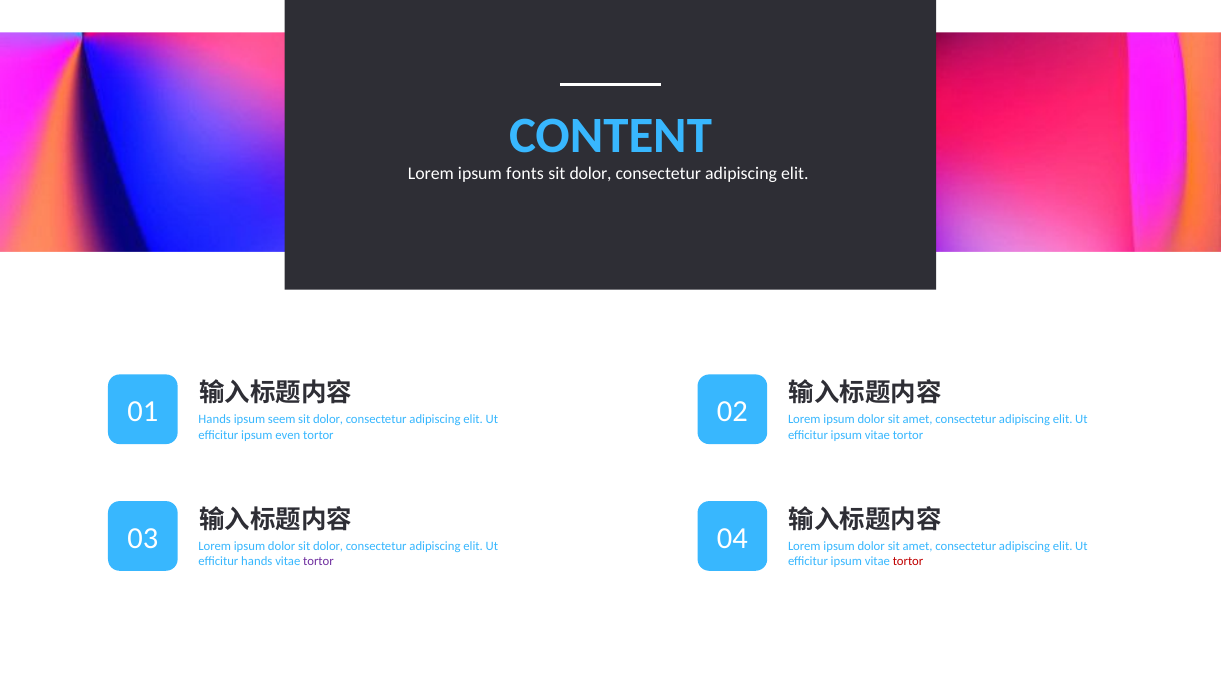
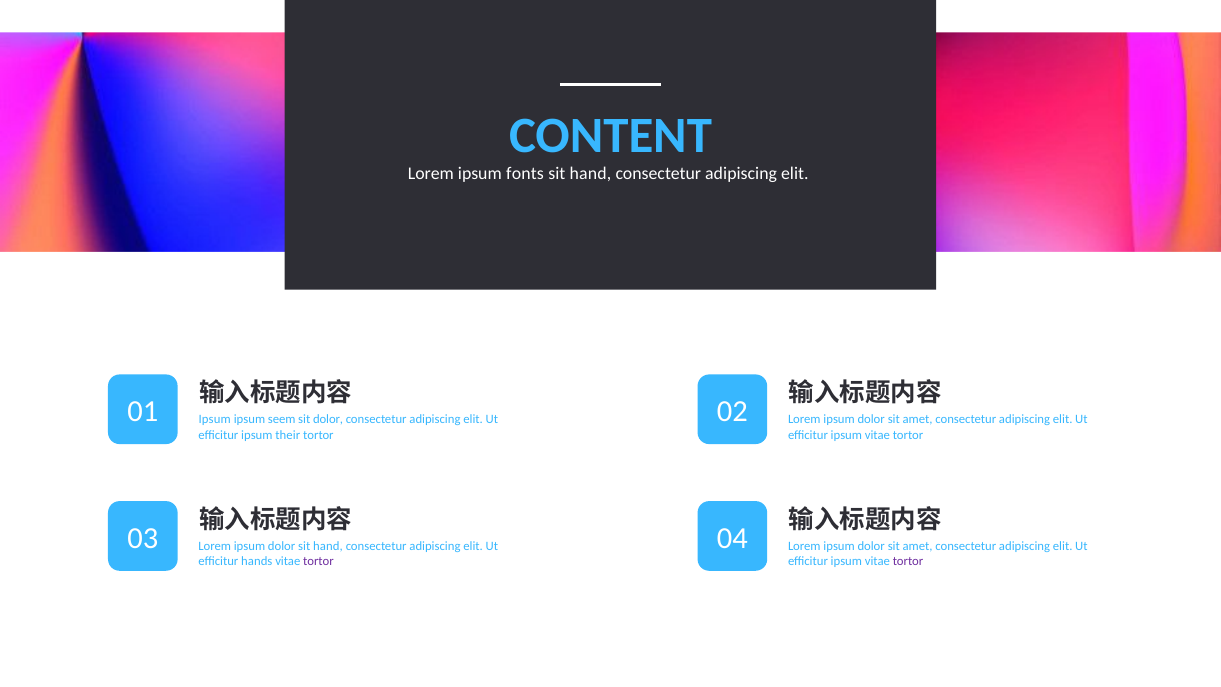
dolor at (591, 173): dolor -> hand
Hands at (215, 419): Hands -> Ipsum
even: even -> their
dolor sit dolor: dolor -> hand
tortor at (908, 561) colour: red -> purple
